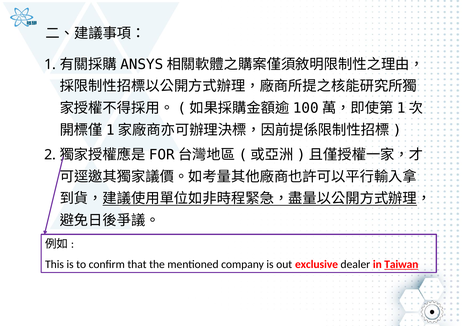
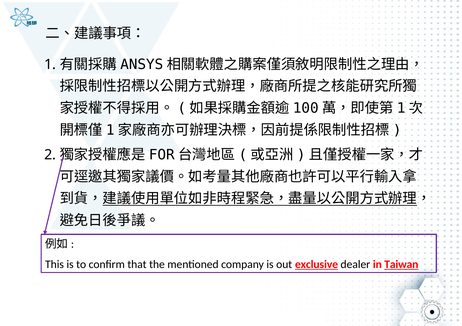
exclusive underline: none -> present
